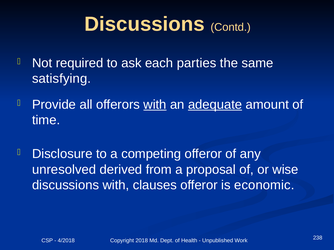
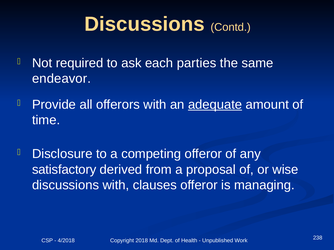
satisfying: satisfying -> endeavor
with at (155, 105) underline: present -> none
unresolved: unresolved -> satisfactory
economic: economic -> managing
